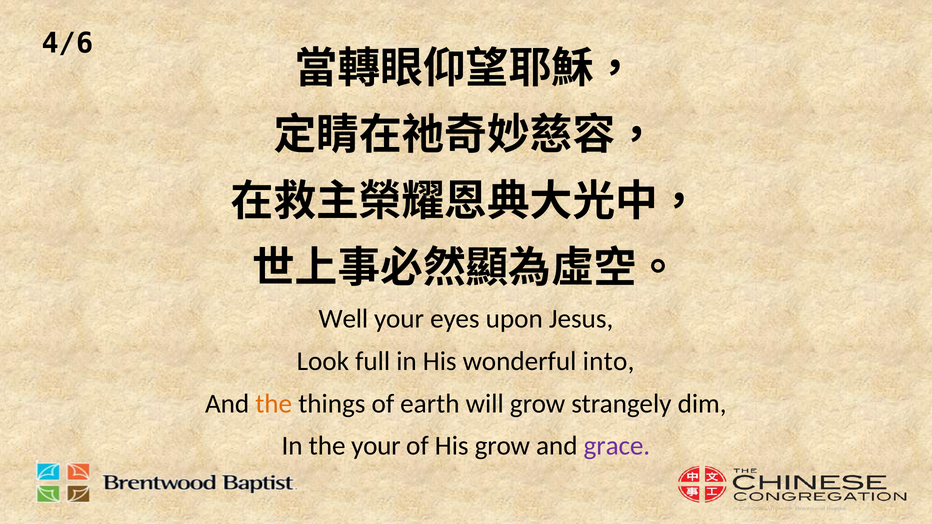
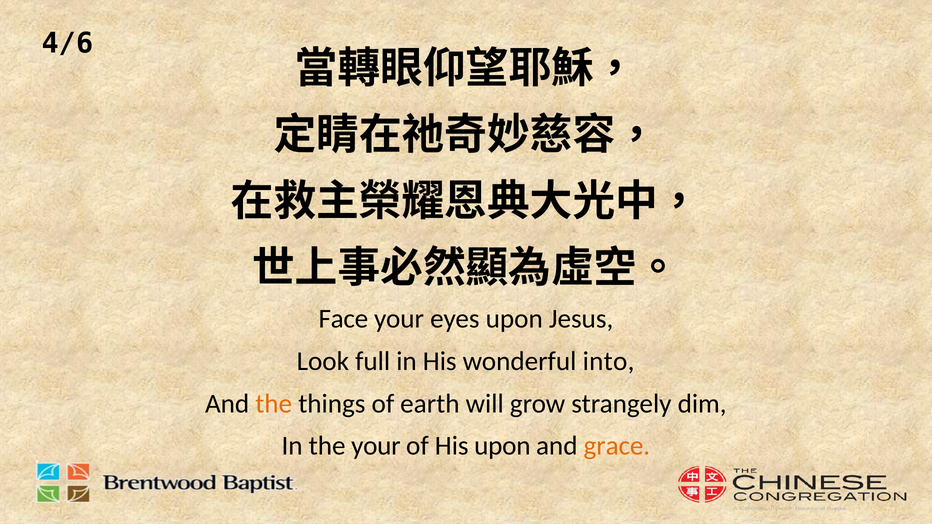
Well: Well -> Face
His grow: grow -> upon
grace colour: purple -> orange
